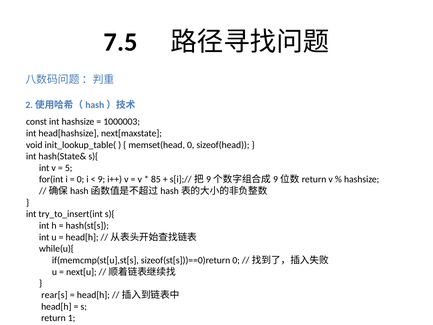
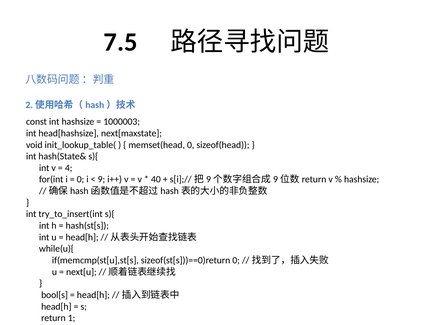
5: 5 -> 4
85: 85 -> 40
rear[s: rear[s -> bool[s
